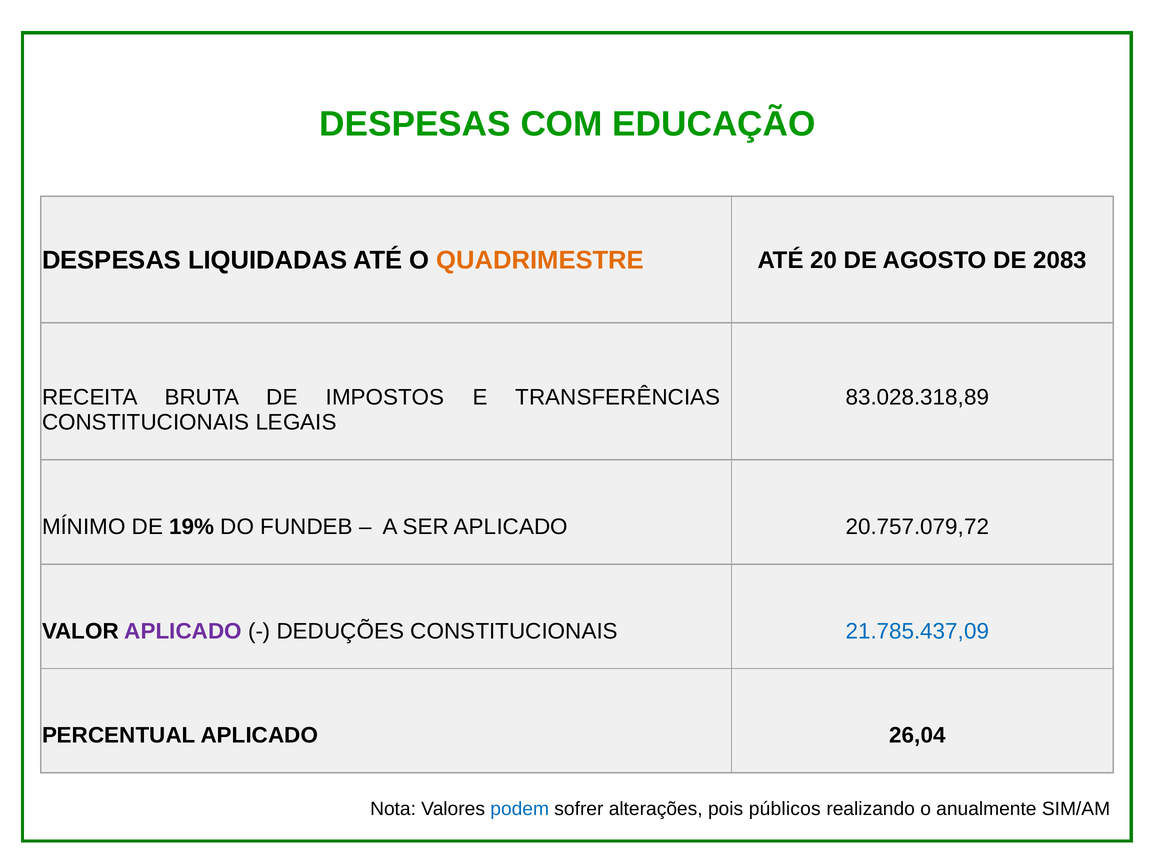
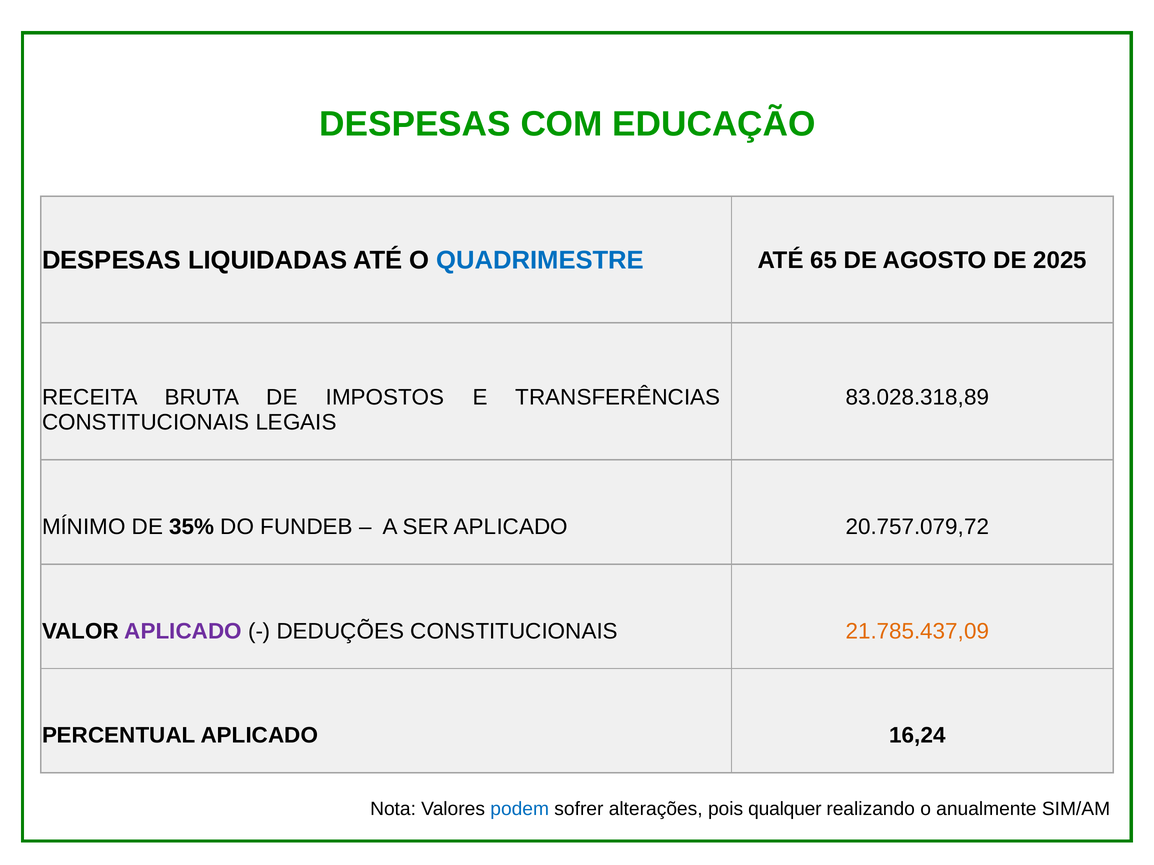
QUADRIMESTRE colour: orange -> blue
20: 20 -> 65
2083: 2083 -> 2025
19%: 19% -> 35%
21.785.437,09 colour: blue -> orange
26,04: 26,04 -> 16,24
públicos: públicos -> qualquer
